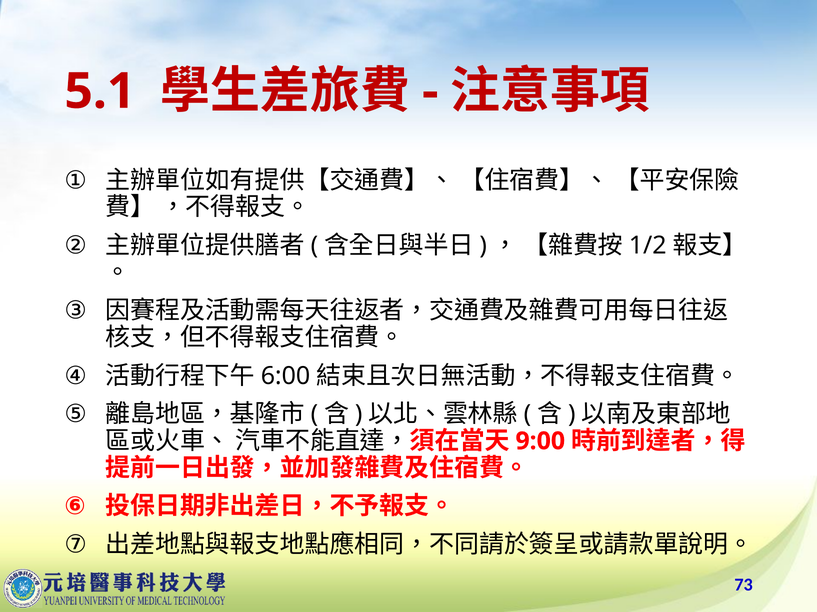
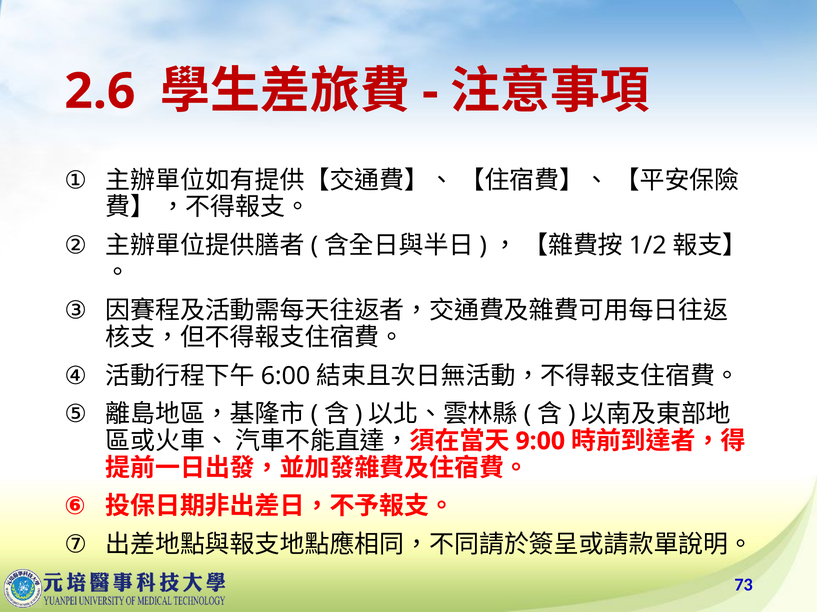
5.1: 5.1 -> 2.6
